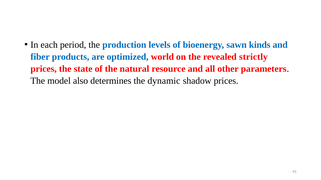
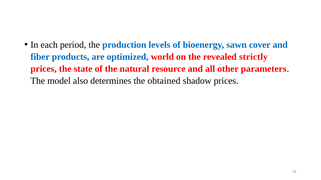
kinds: kinds -> cover
dynamic: dynamic -> obtained
